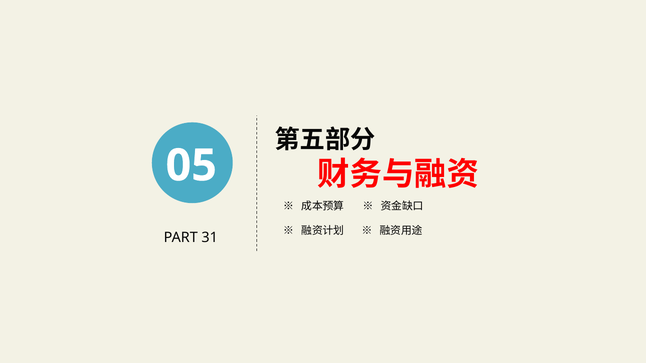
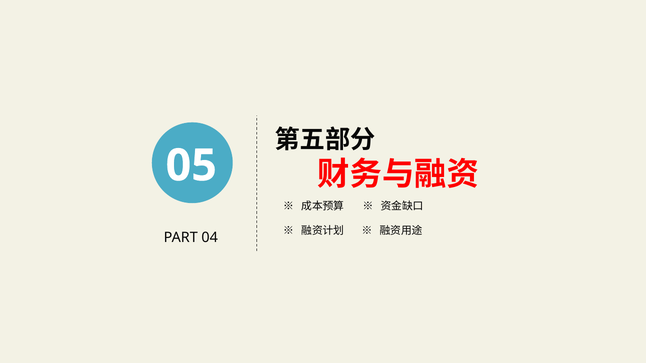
31: 31 -> 04
